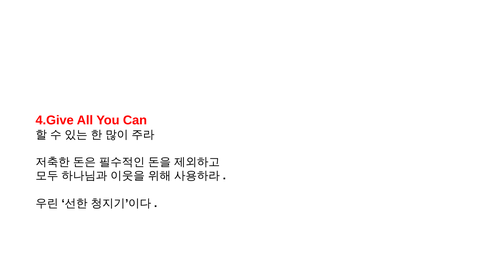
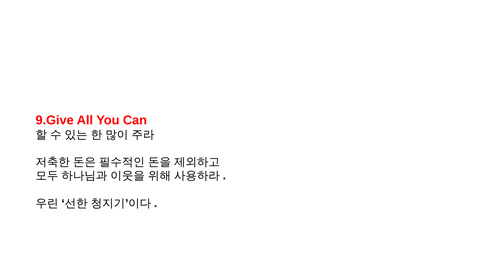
4.Give: 4.Give -> 9.Give
